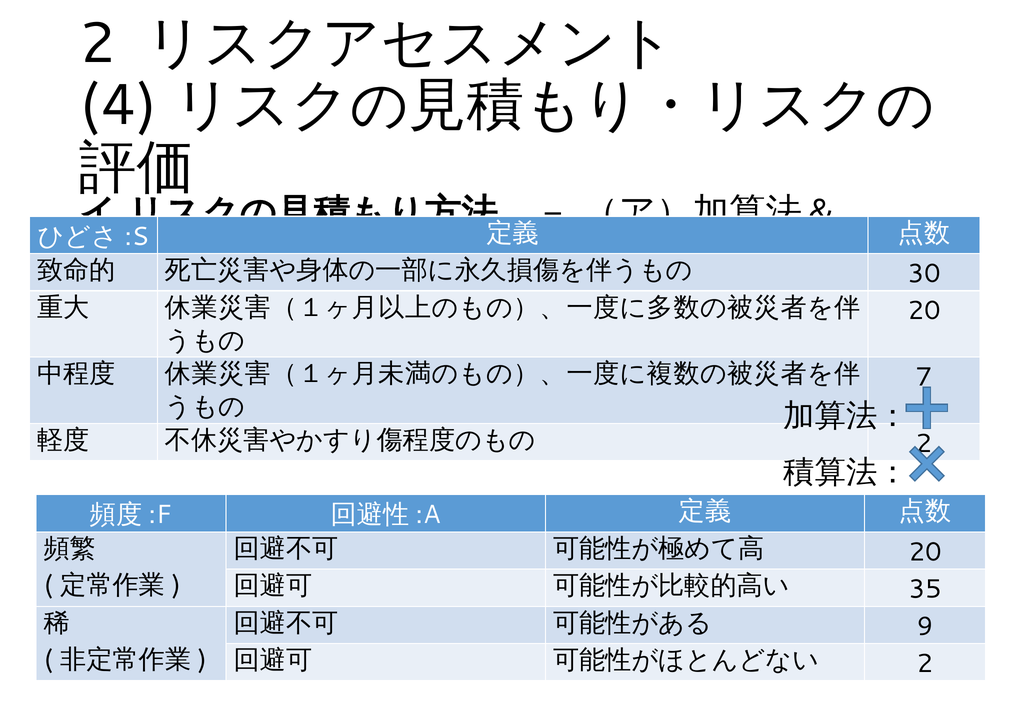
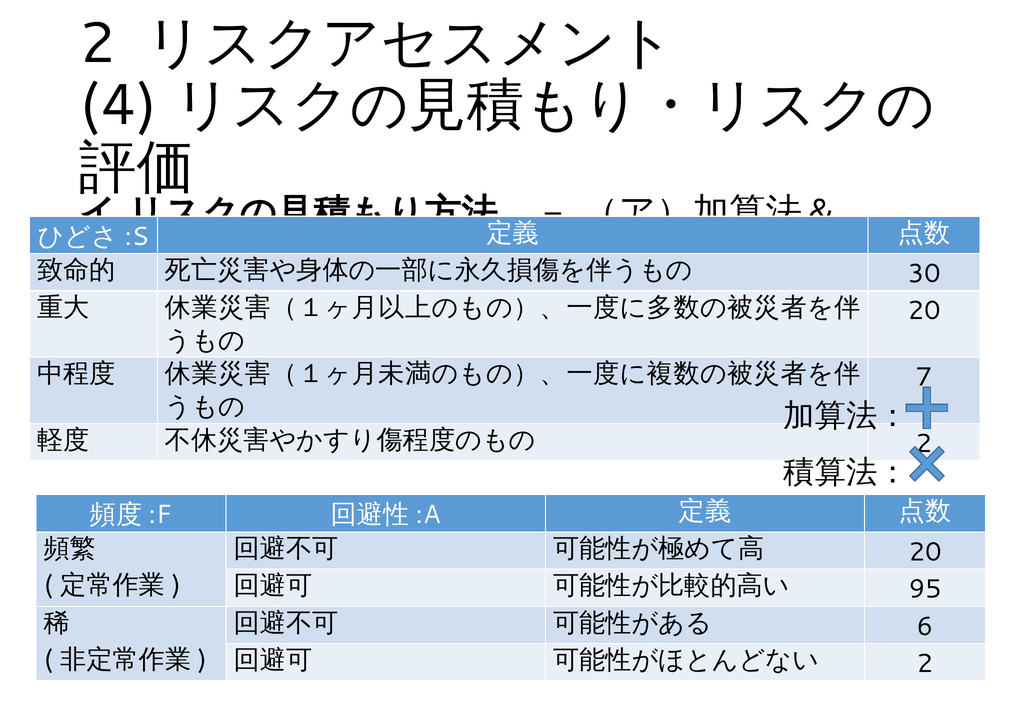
35: 35 -> 95
9: 9 -> 6
